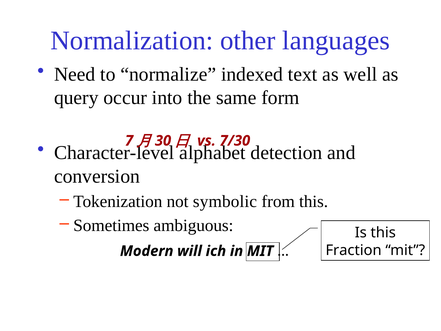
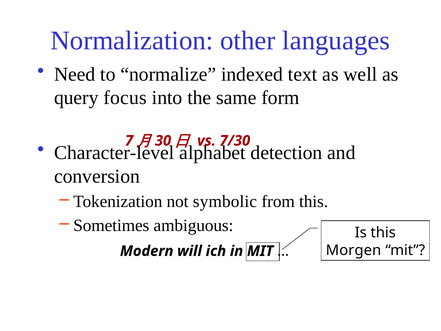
occur: occur -> focus
Fraction: Fraction -> Morgen
